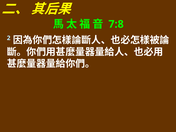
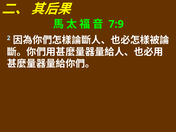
7:8: 7:8 -> 7:9
